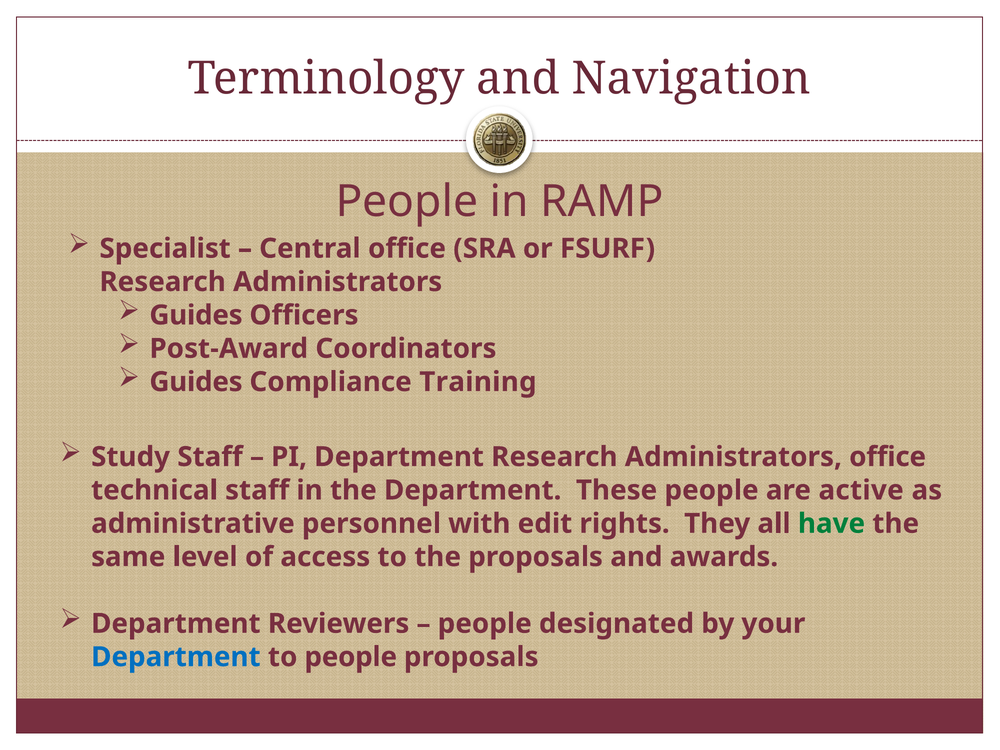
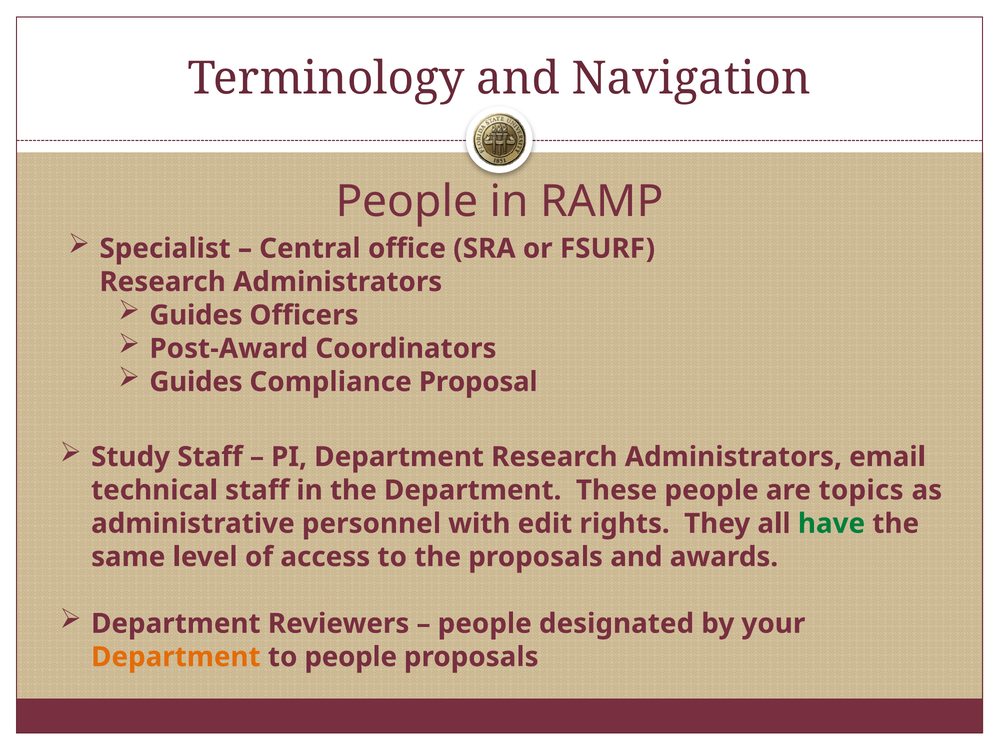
Training: Training -> Proposal
Administrators office: office -> email
active: active -> topics
Department at (176, 657) colour: blue -> orange
